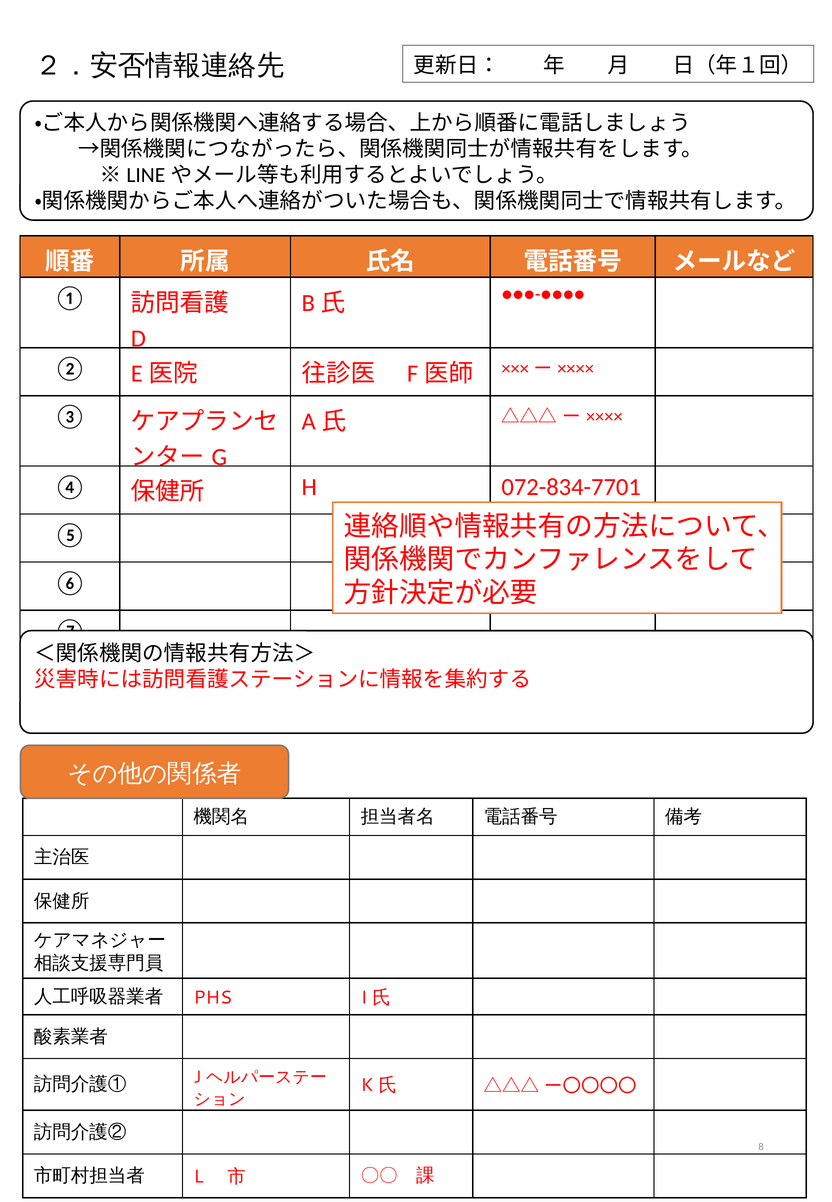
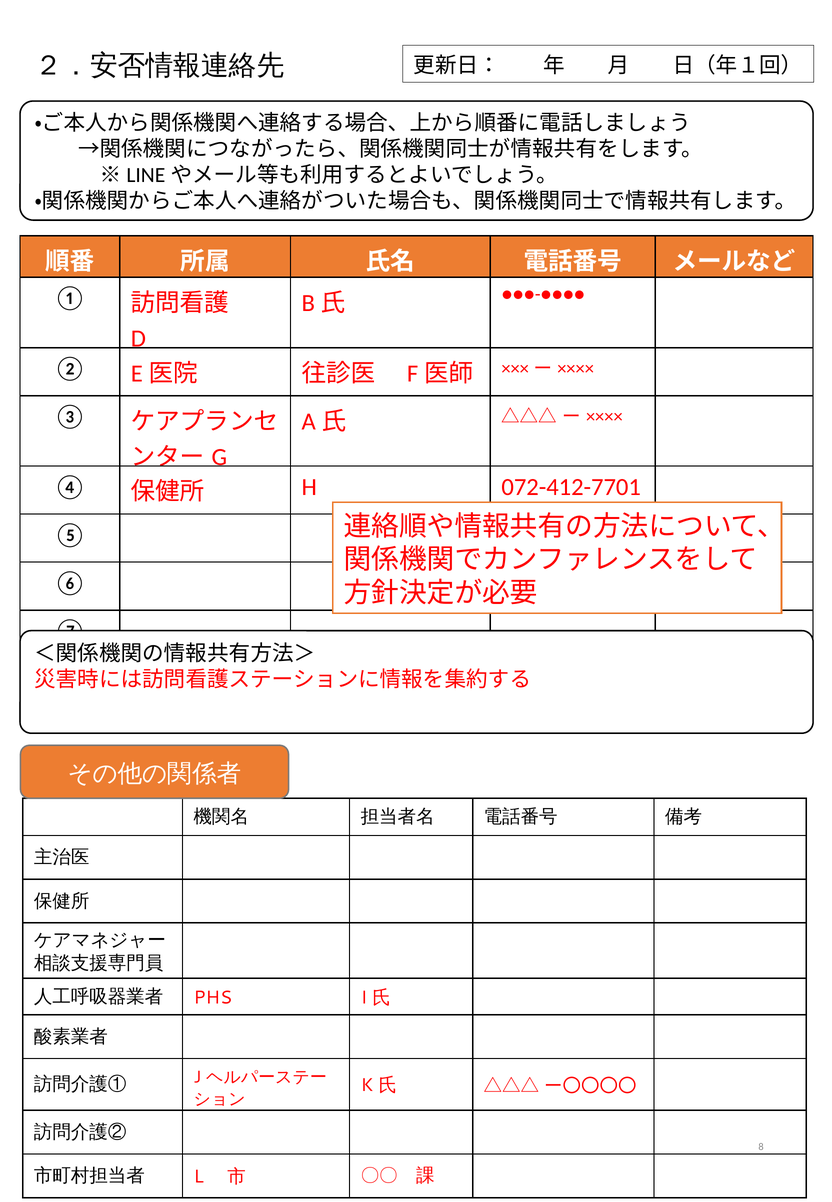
072-834-7701: 072-834-7701 -> 072-412-7701
